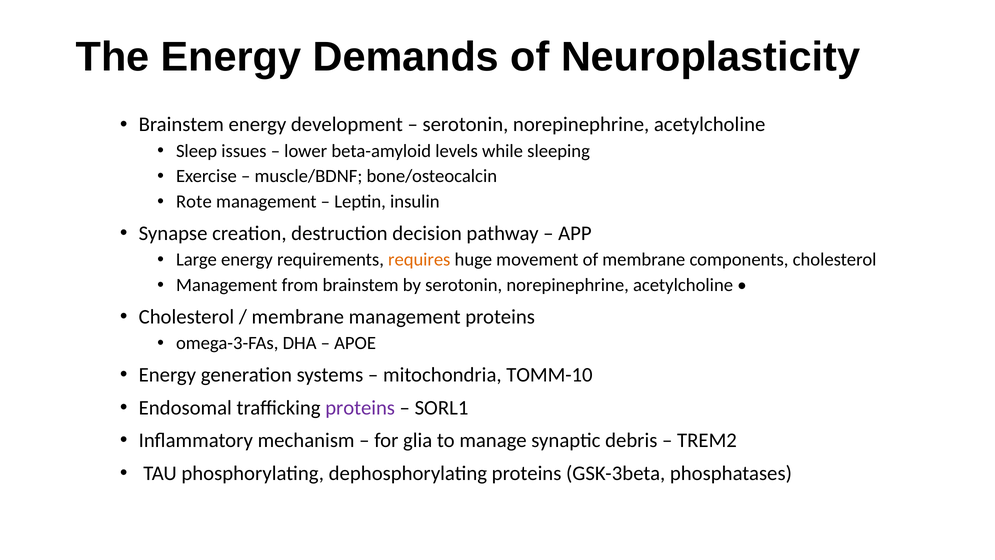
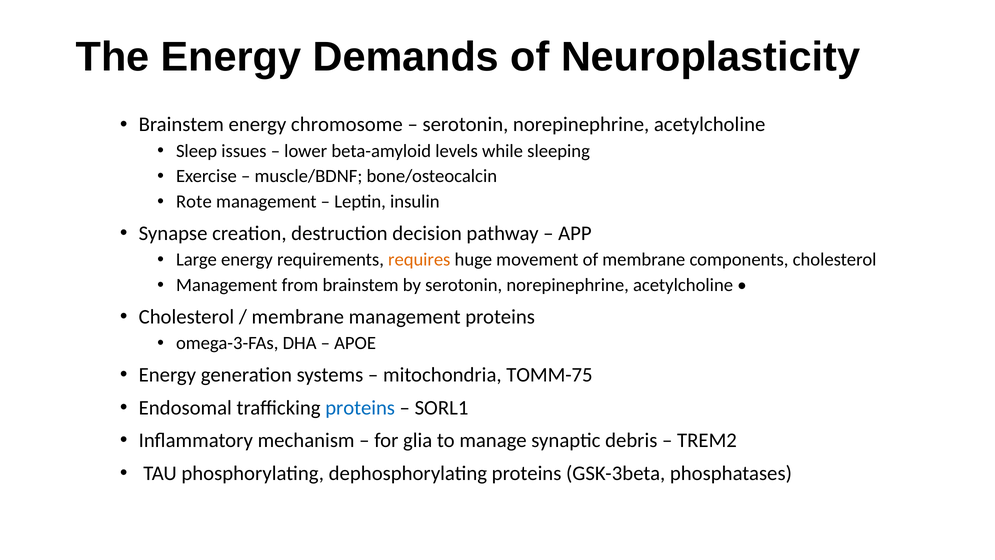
development: development -> chromosome
TOMM-10: TOMM-10 -> TOMM-75
proteins at (360, 407) colour: purple -> blue
